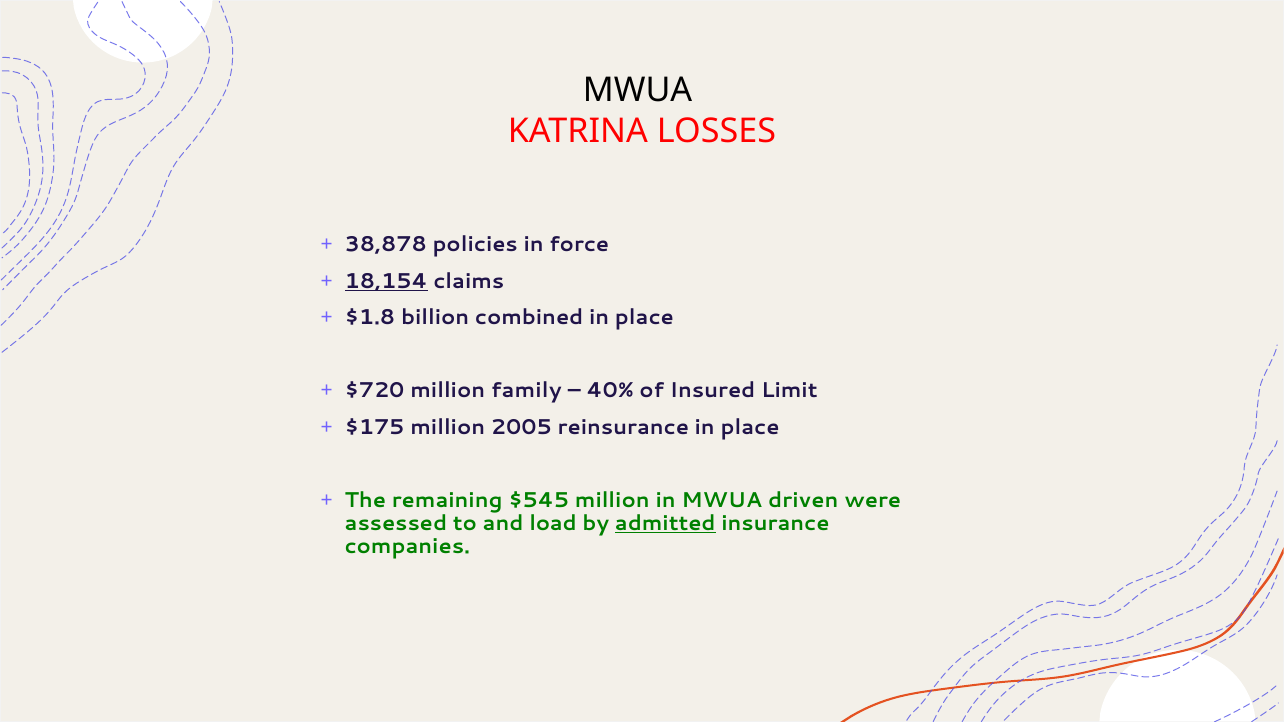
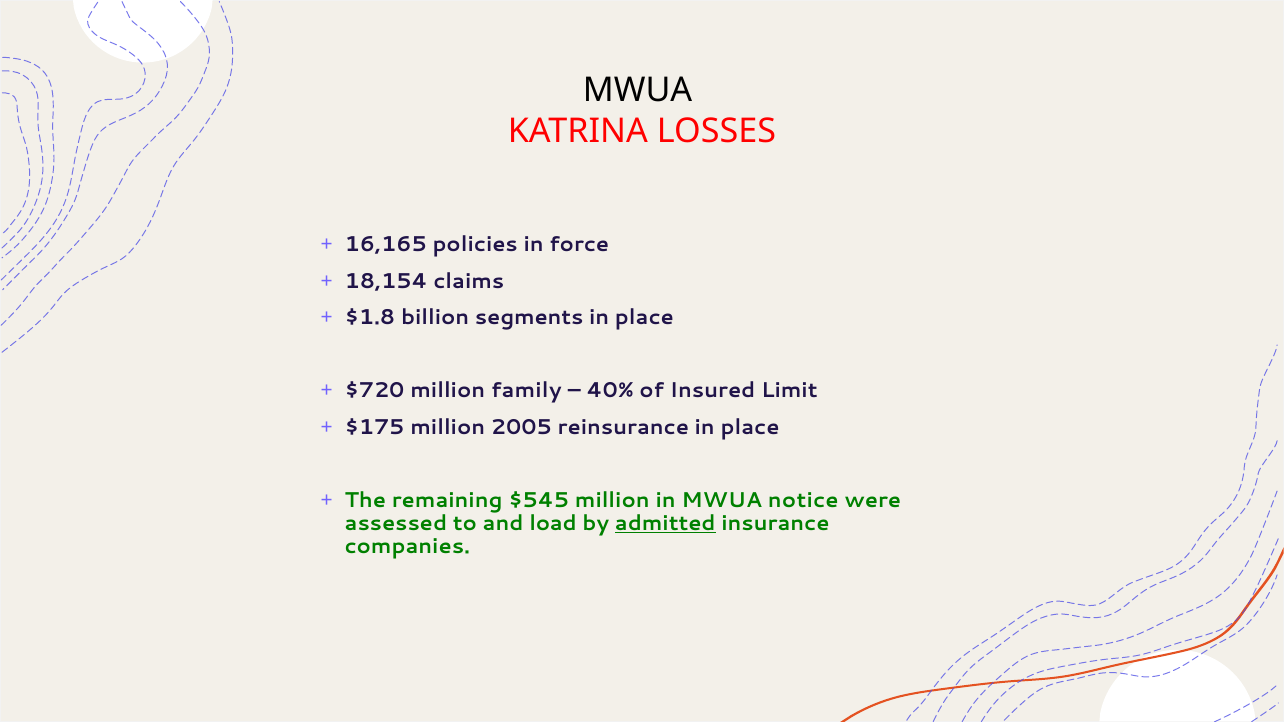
38,878: 38,878 -> 16,165
18,154 underline: present -> none
combined: combined -> segments
driven: driven -> notice
